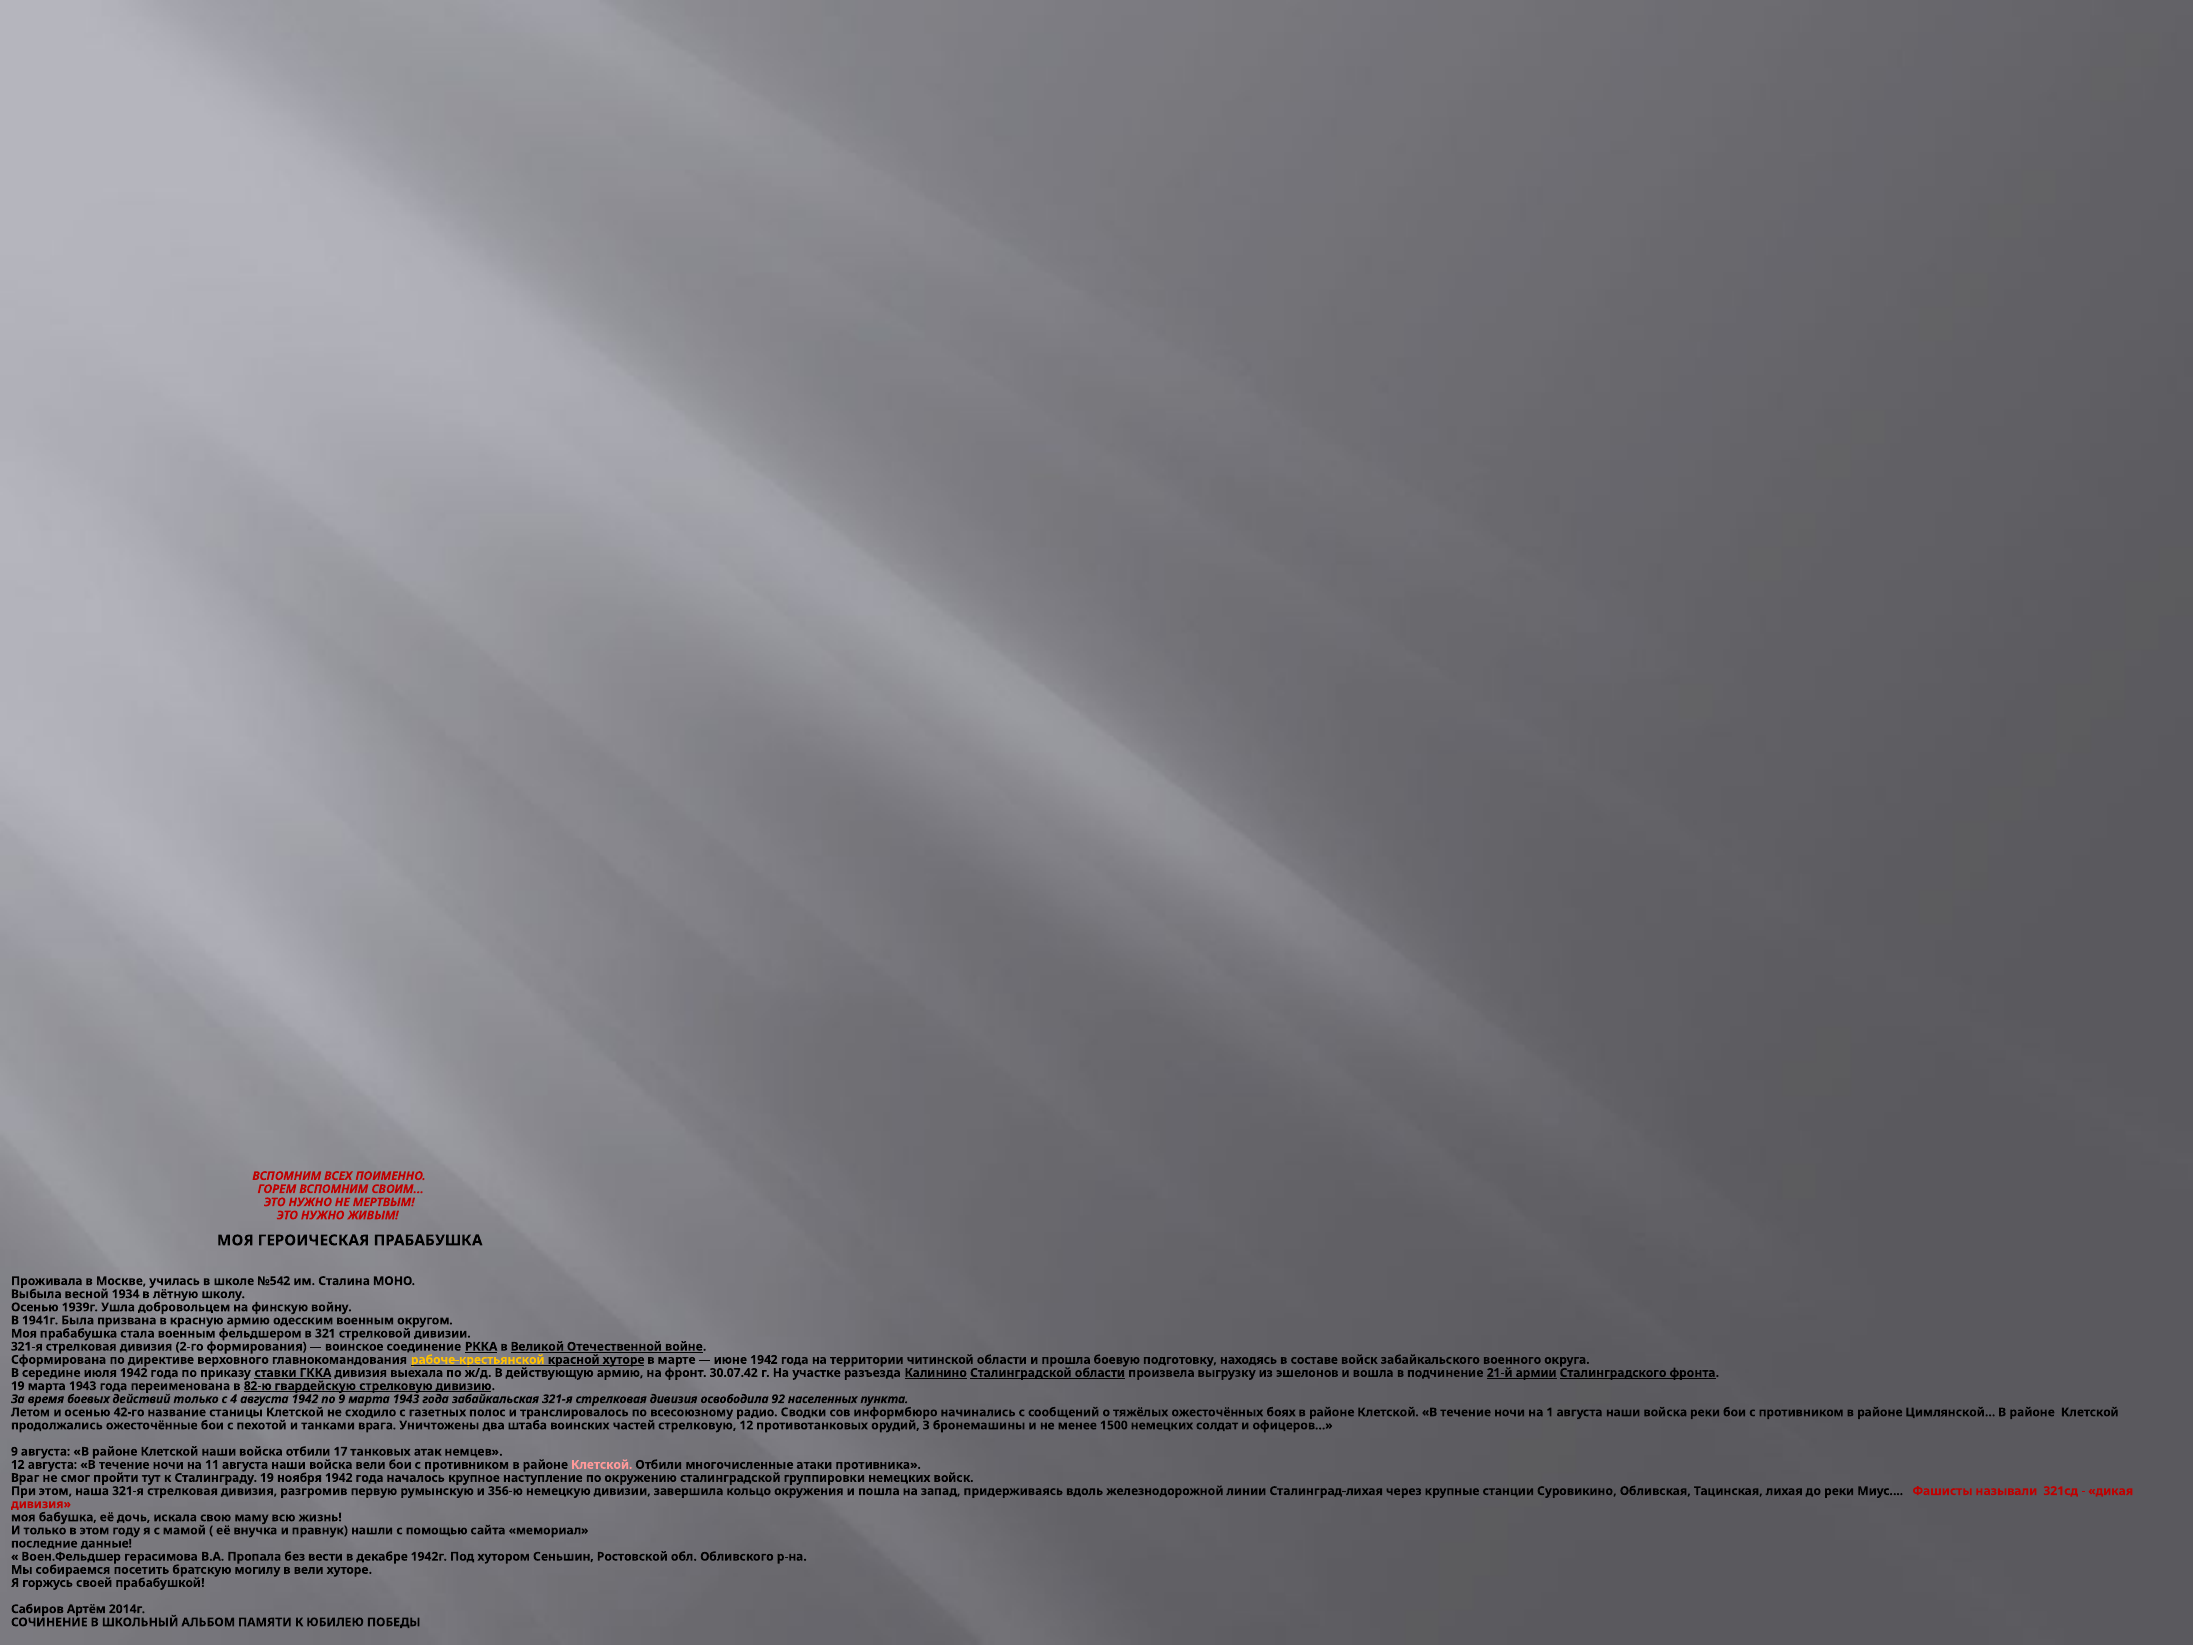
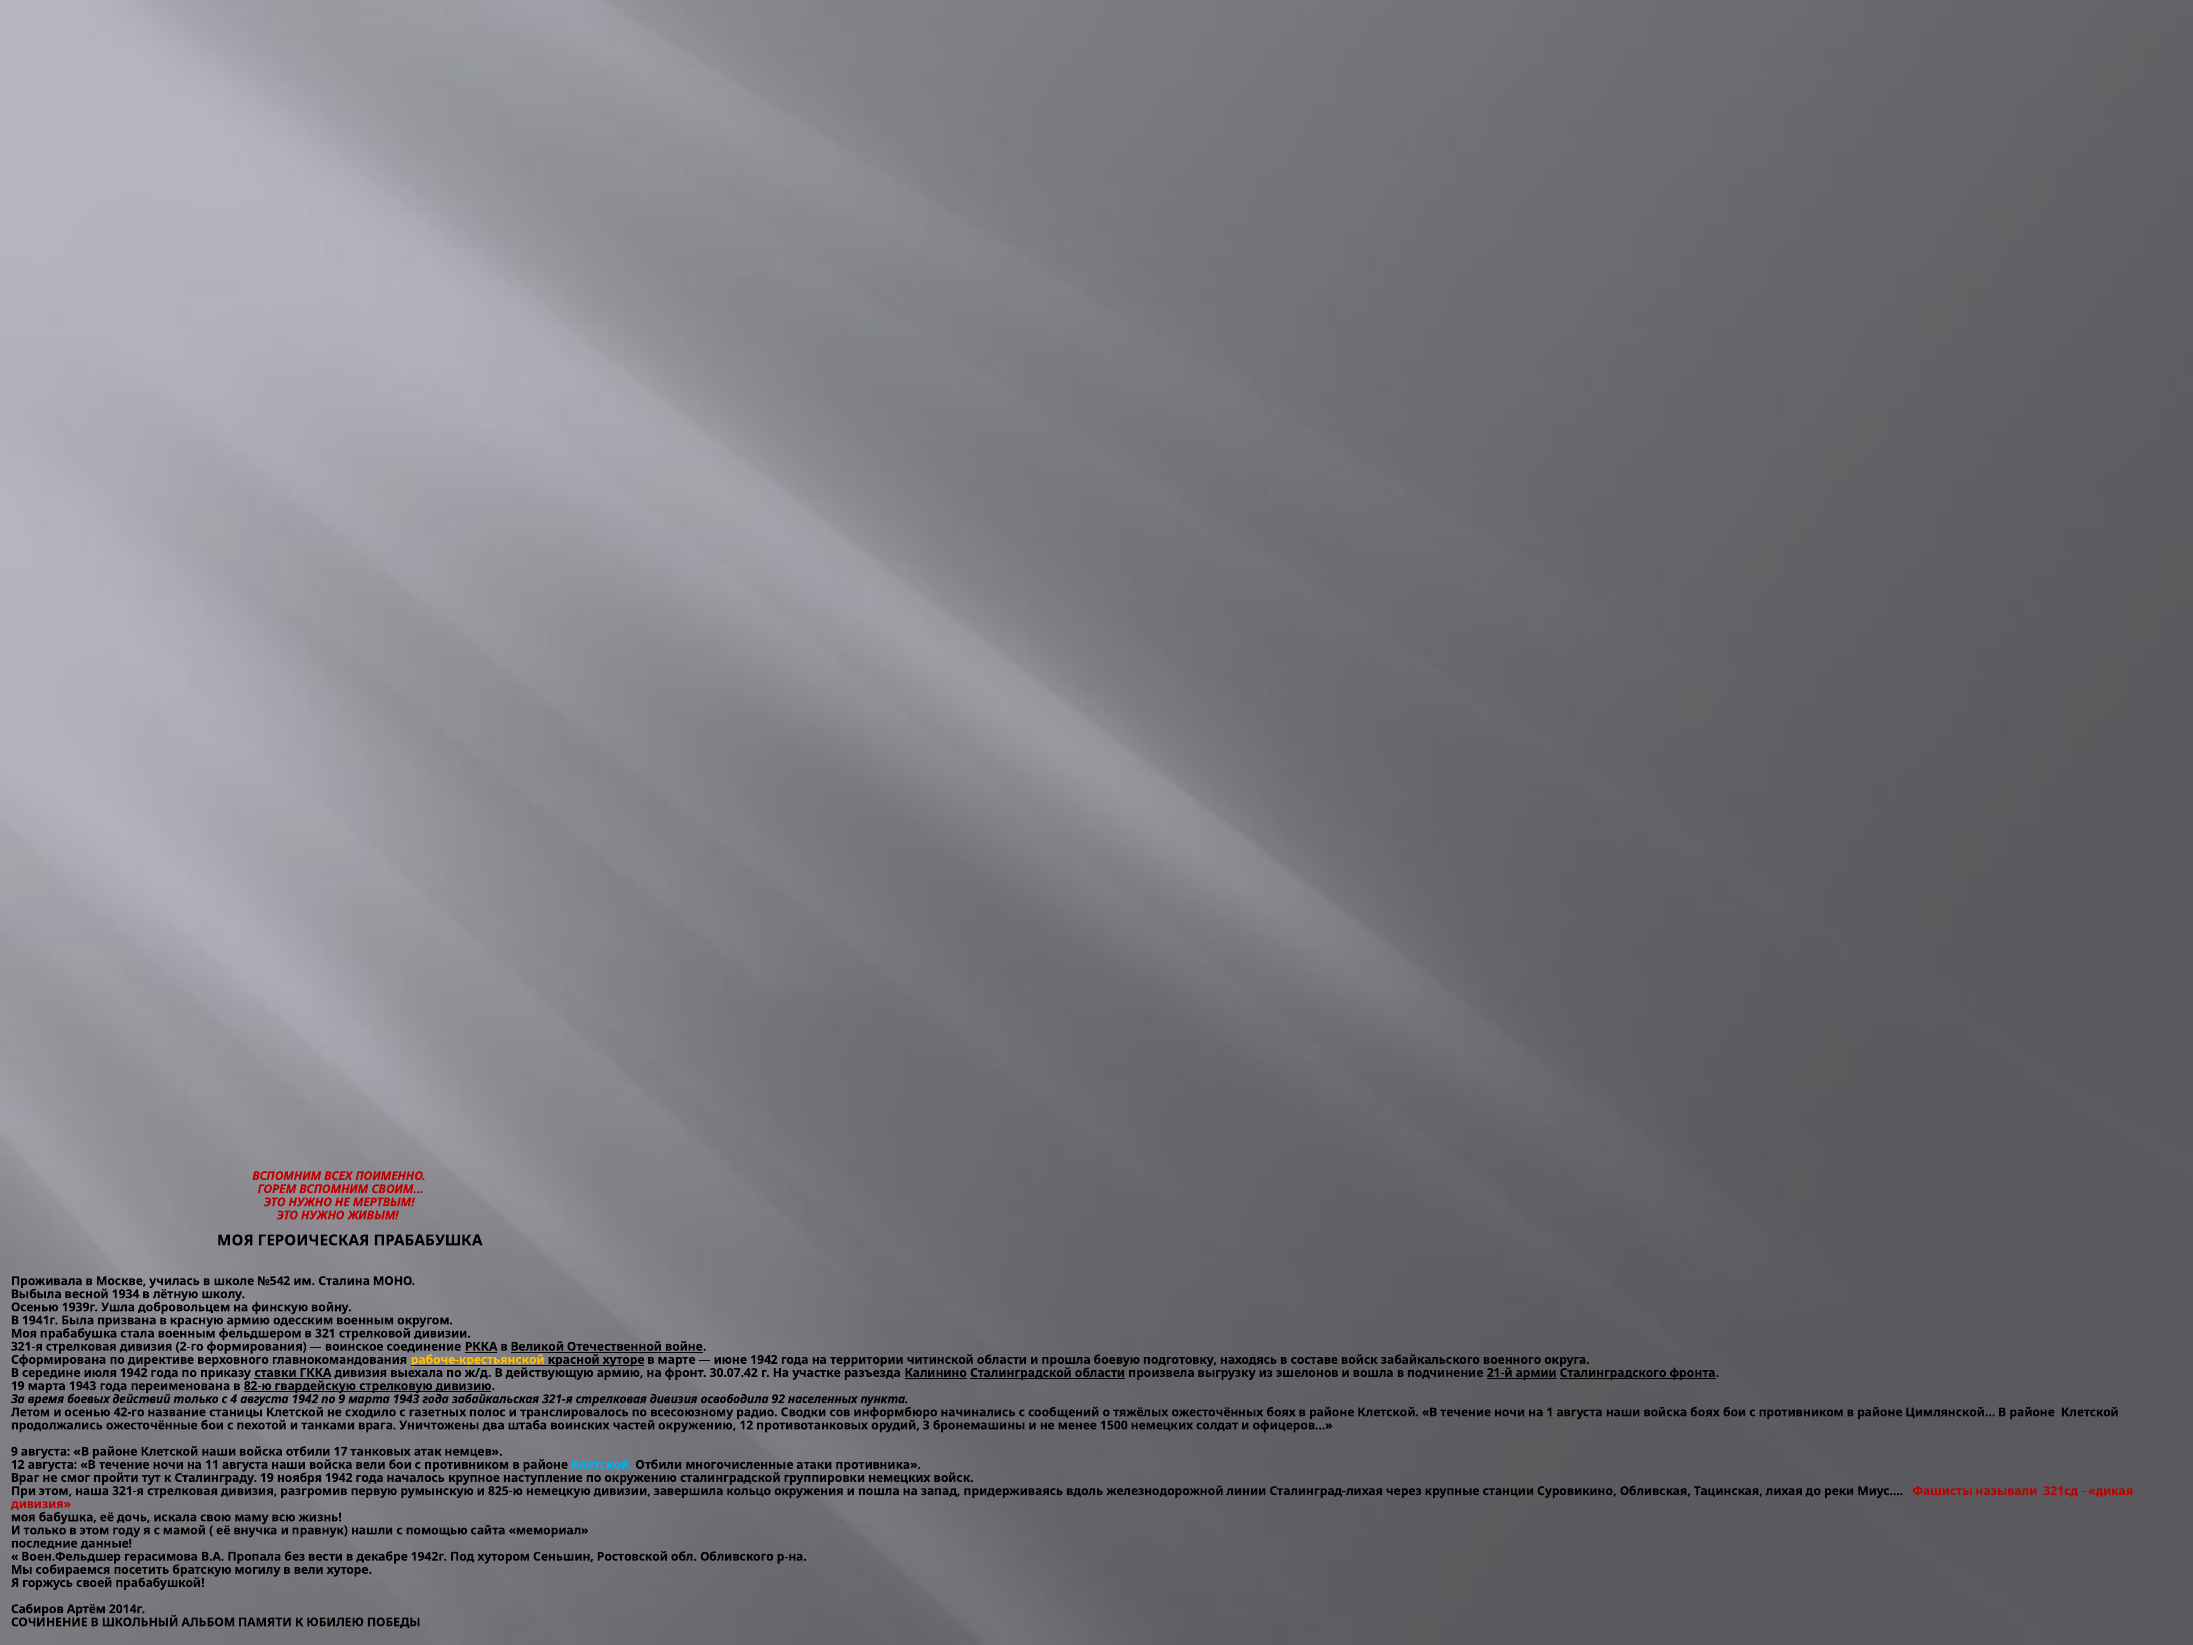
войска реки: реки -> боях
частей стрелковую: стрелковую -> окружению
Клетской at (602, 1465) colour: pink -> light blue
356-ю: 356-ю -> 825-ю
